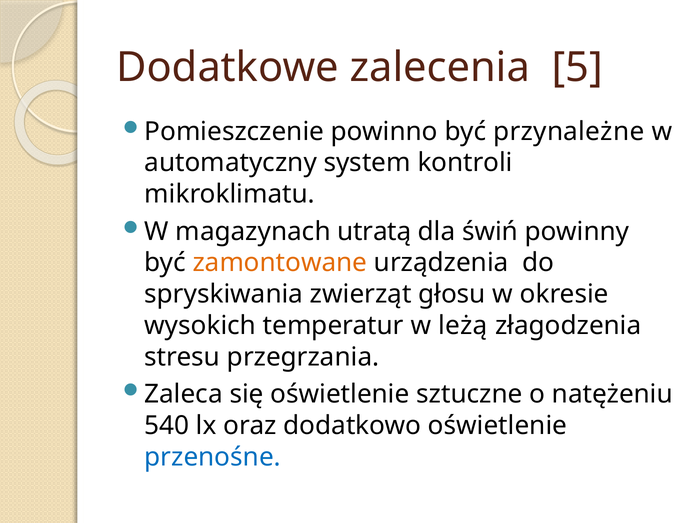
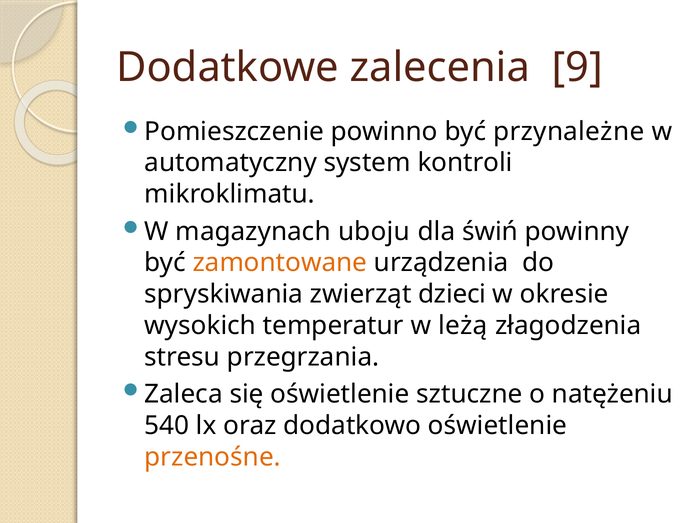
5: 5 -> 9
utratą: utratą -> uboju
głosu: głosu -> dzieci
przenośne colour: blue -> orange
